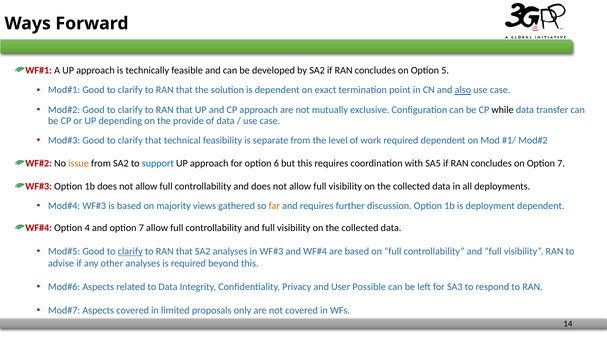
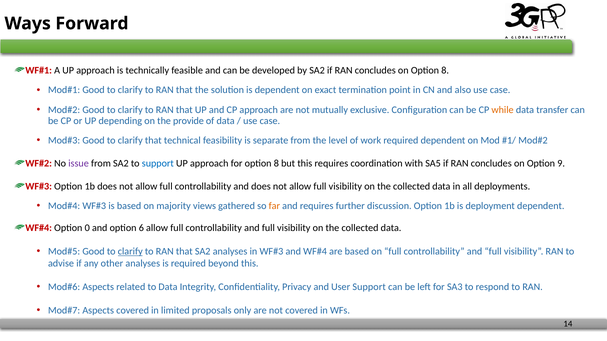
on Option 5: 5 -> 8
also underline: present -> none
while colour: black -> orange
issue colour: orange -> purple
for option 6: 6 -> 8
on Option 7: 7 -> 9
4: 4 -> 0
and option 7: 7 -> 6
User Possible: Possible -> Support
